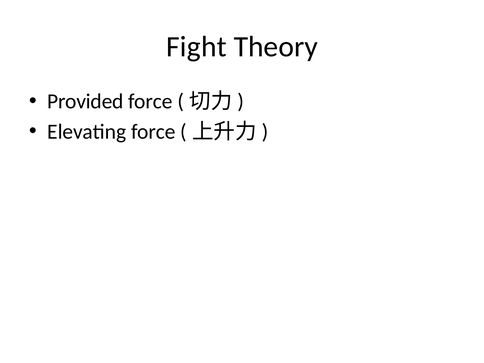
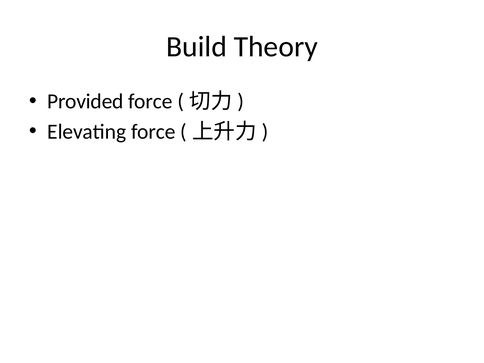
Fight: Fight -> Build
